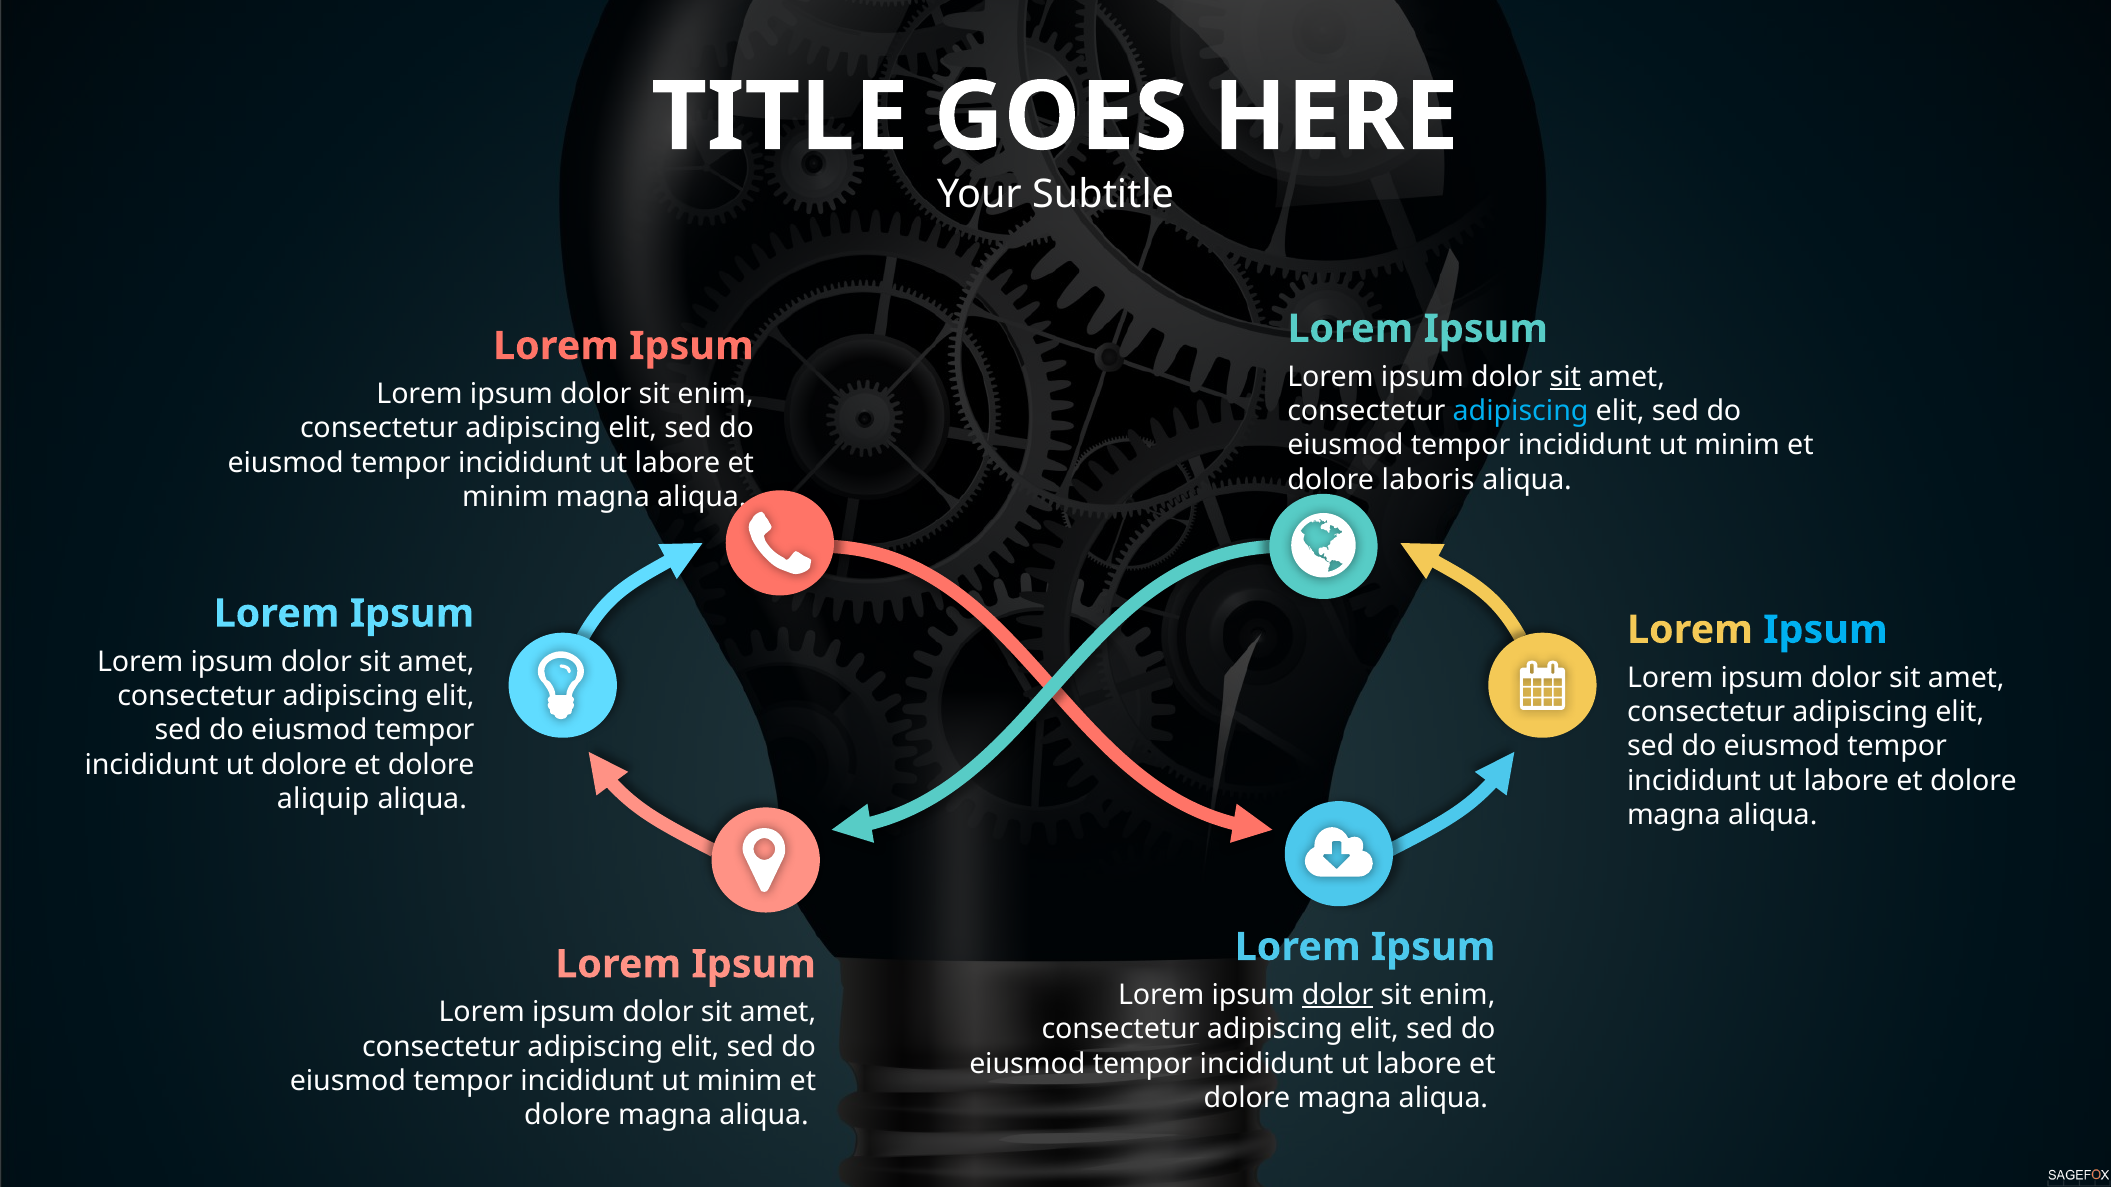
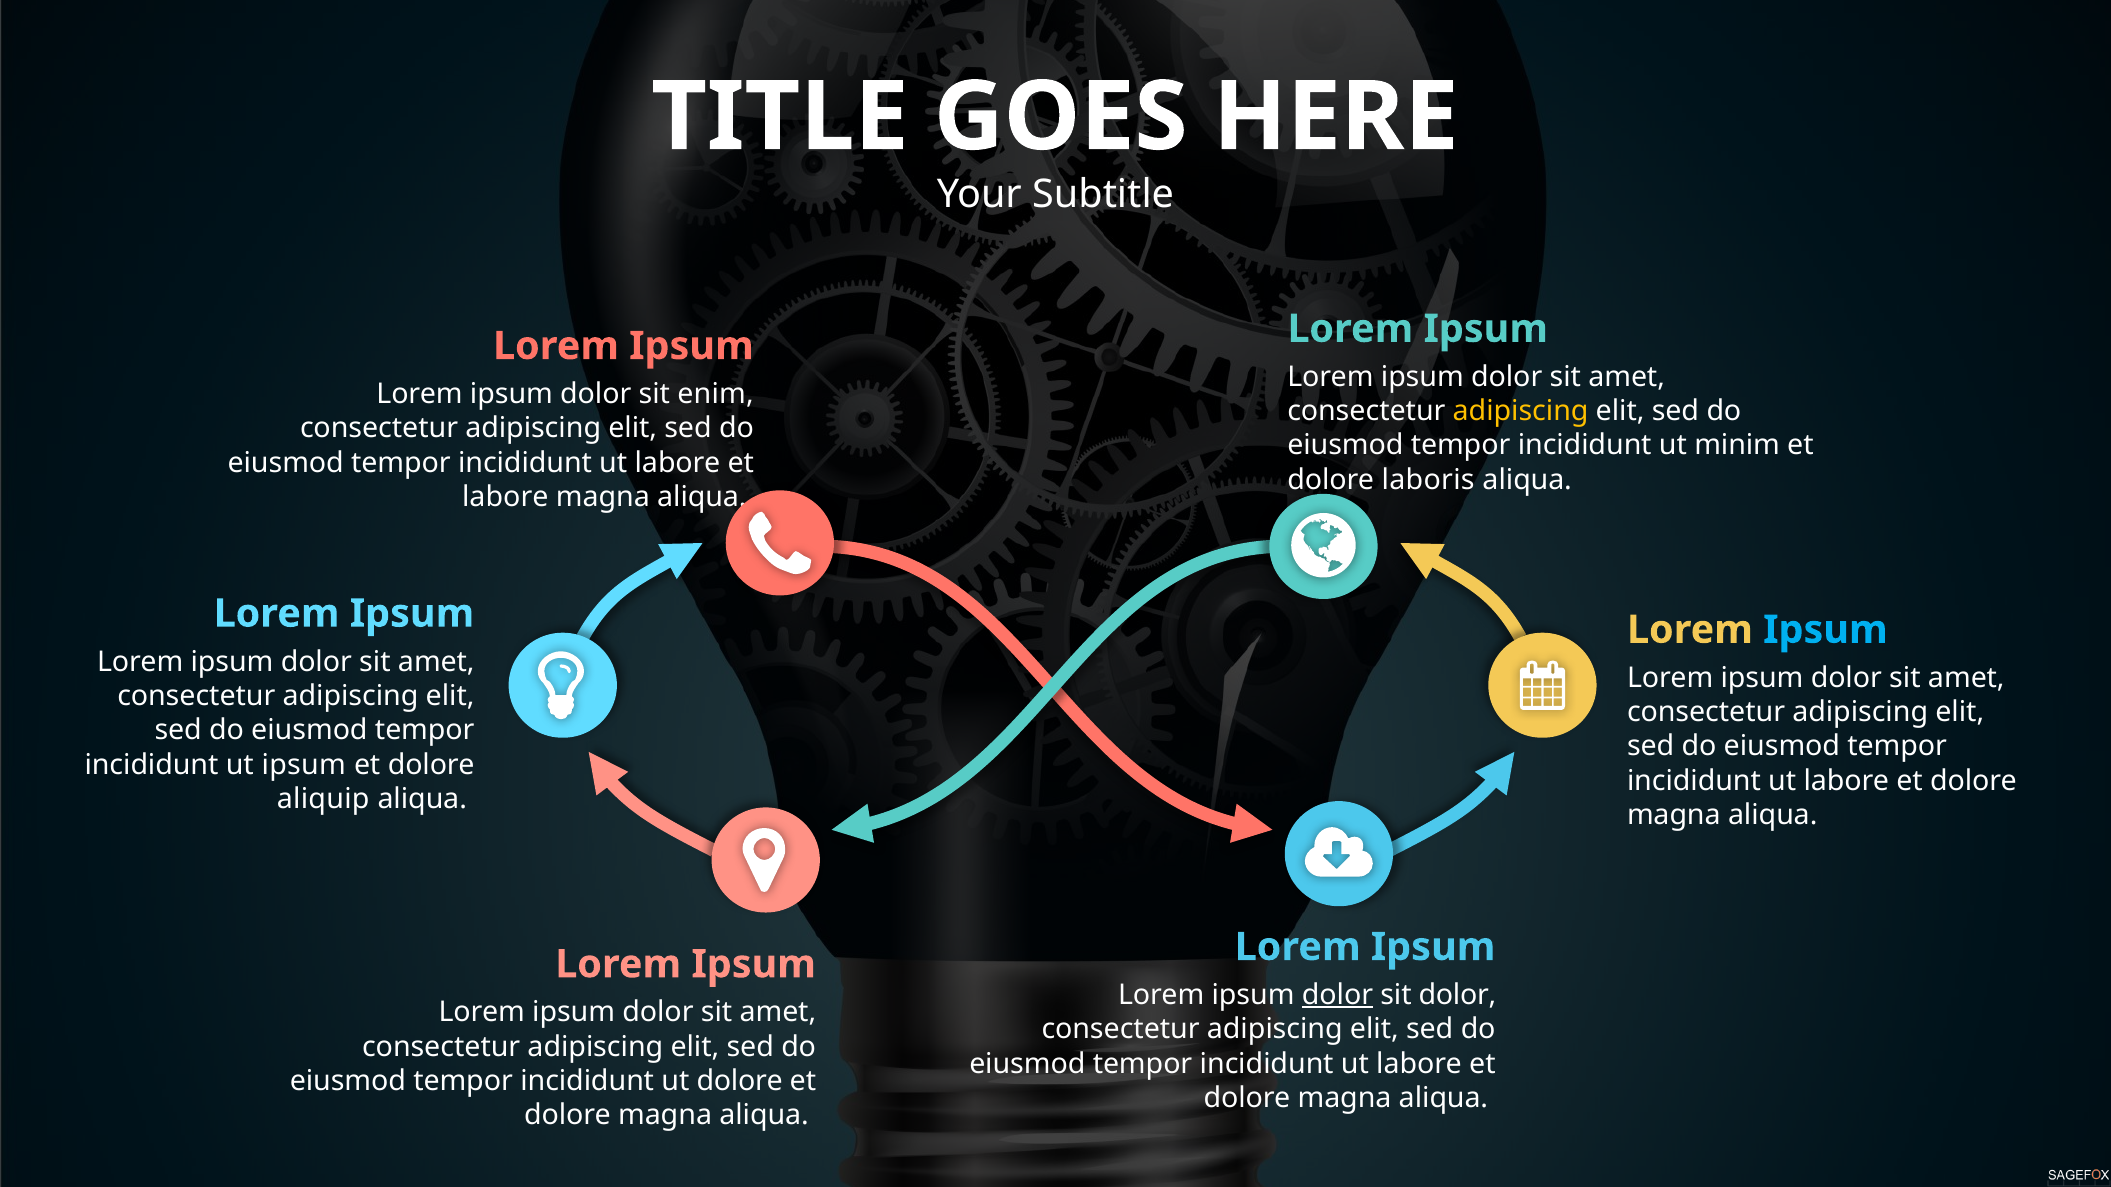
sit at (1565, 377) underline: present -> none
adipiscing at (1521, 411) colour: light blue -> yellow
minim at (505, 497): minim -> labore
ut dolore: dolore -> ipsum
enim at (1457, 995): enim -> dolor
minim at (740, 1081): minim -> dolore
